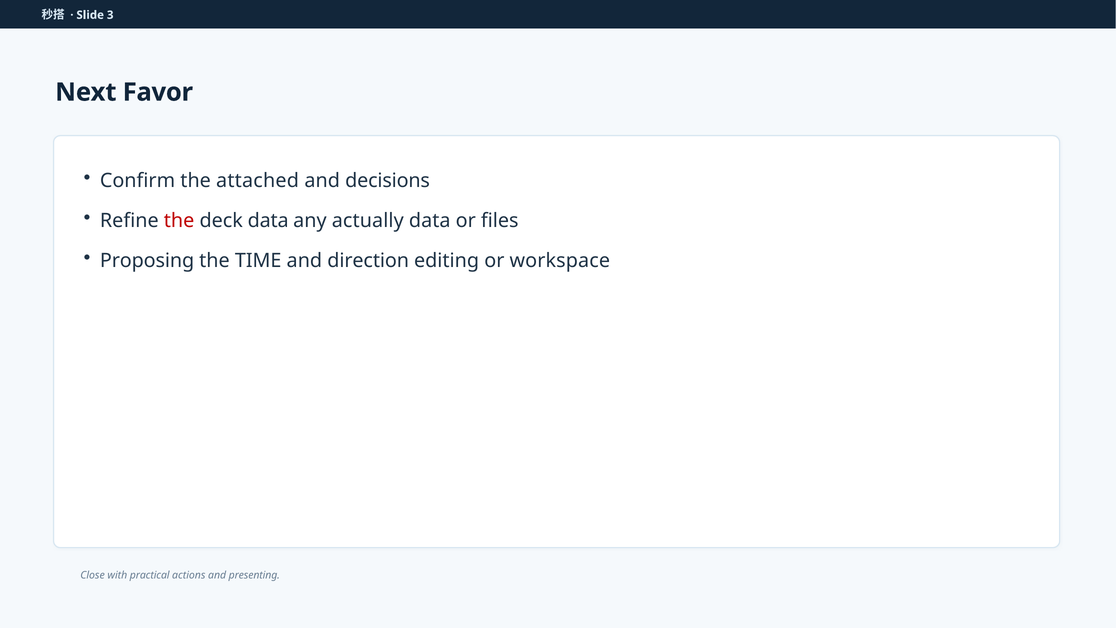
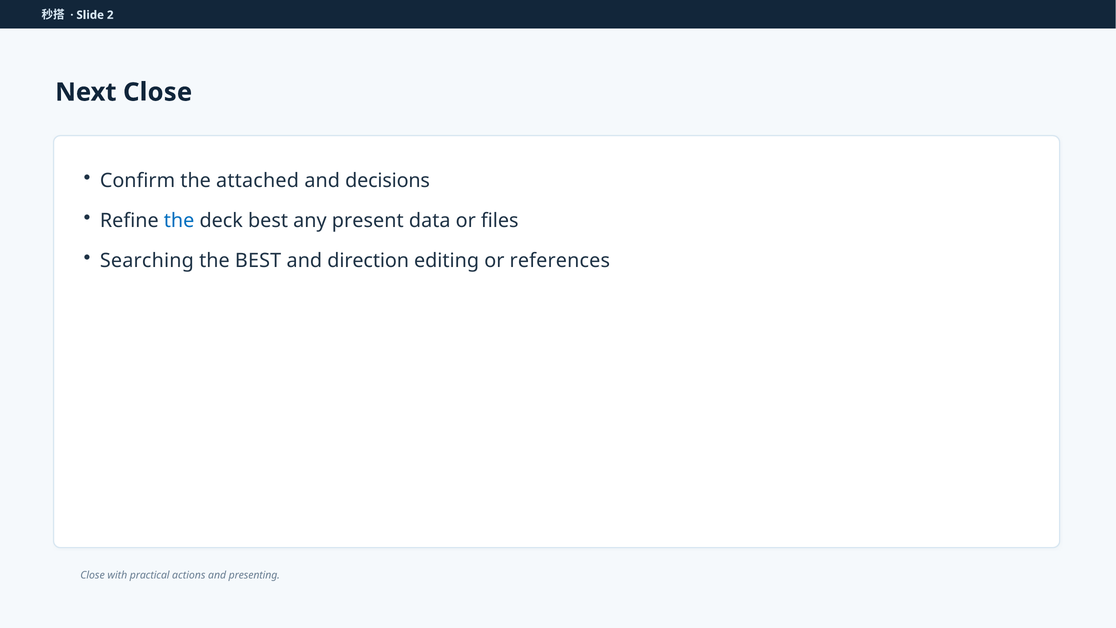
3: 3 -> 2
Next Favor: Favor -> Close
the at (179, 221) colour: red -> blue
deck data: data -> best
actually: actually -> present
Proposing: Proposing -> Searching
the TIME: TIME -> BEST
workspace: workspace -> references
